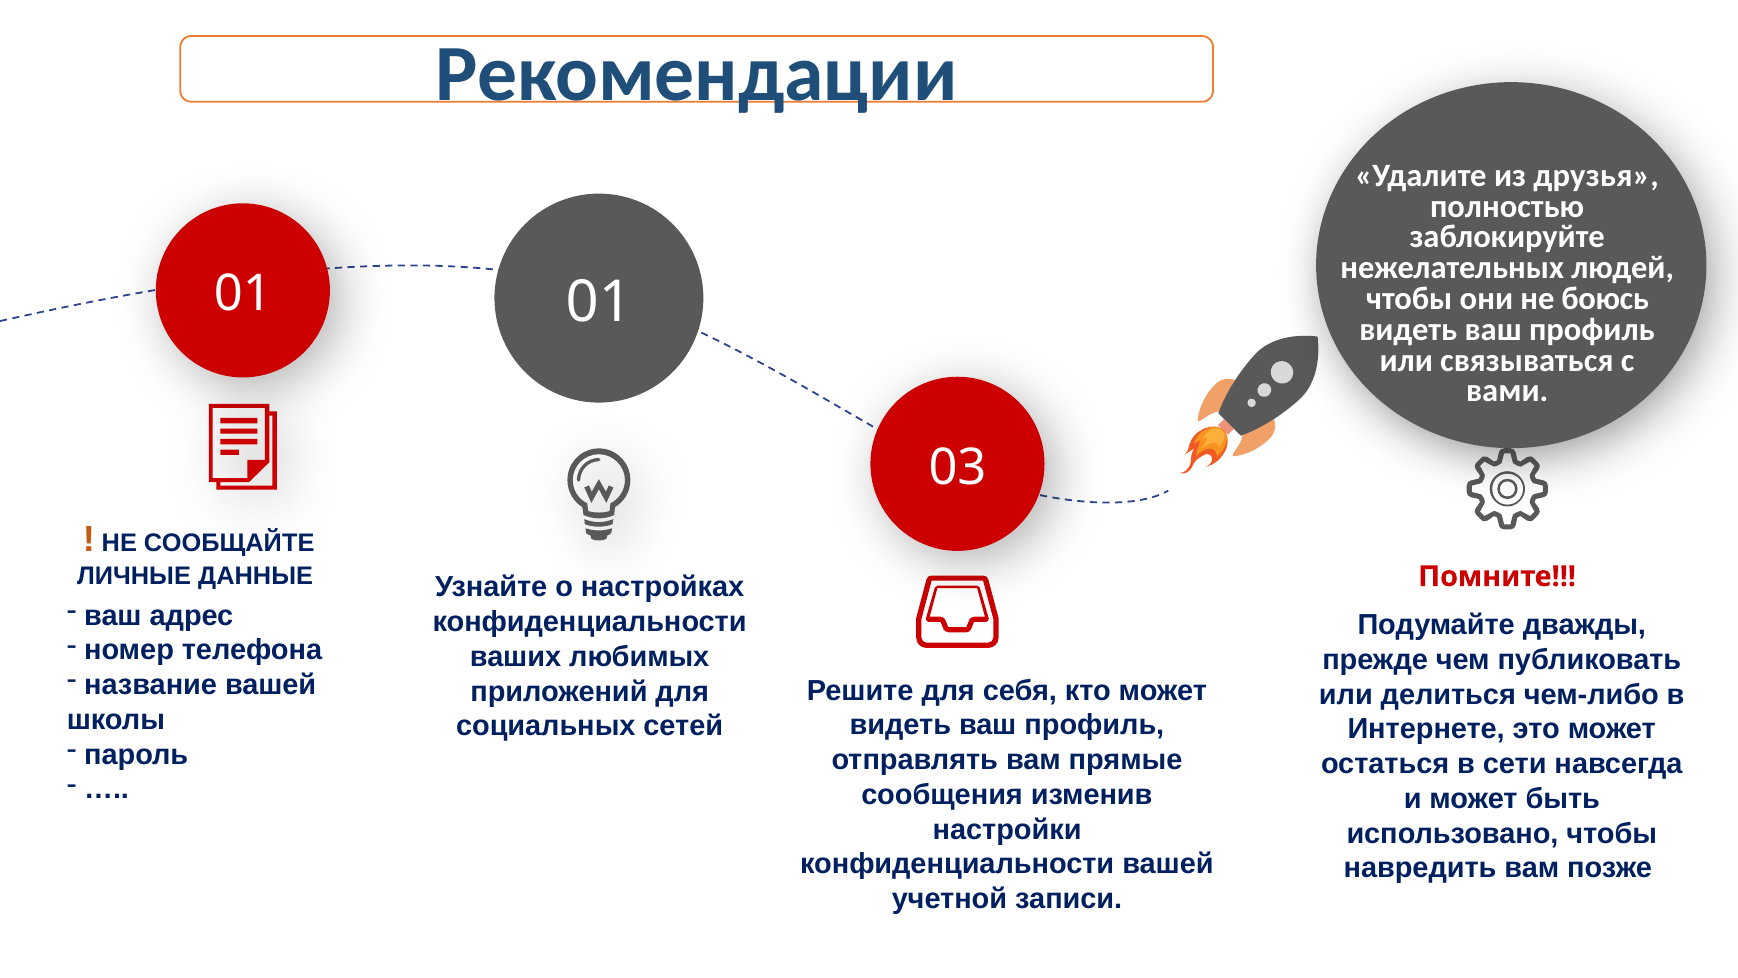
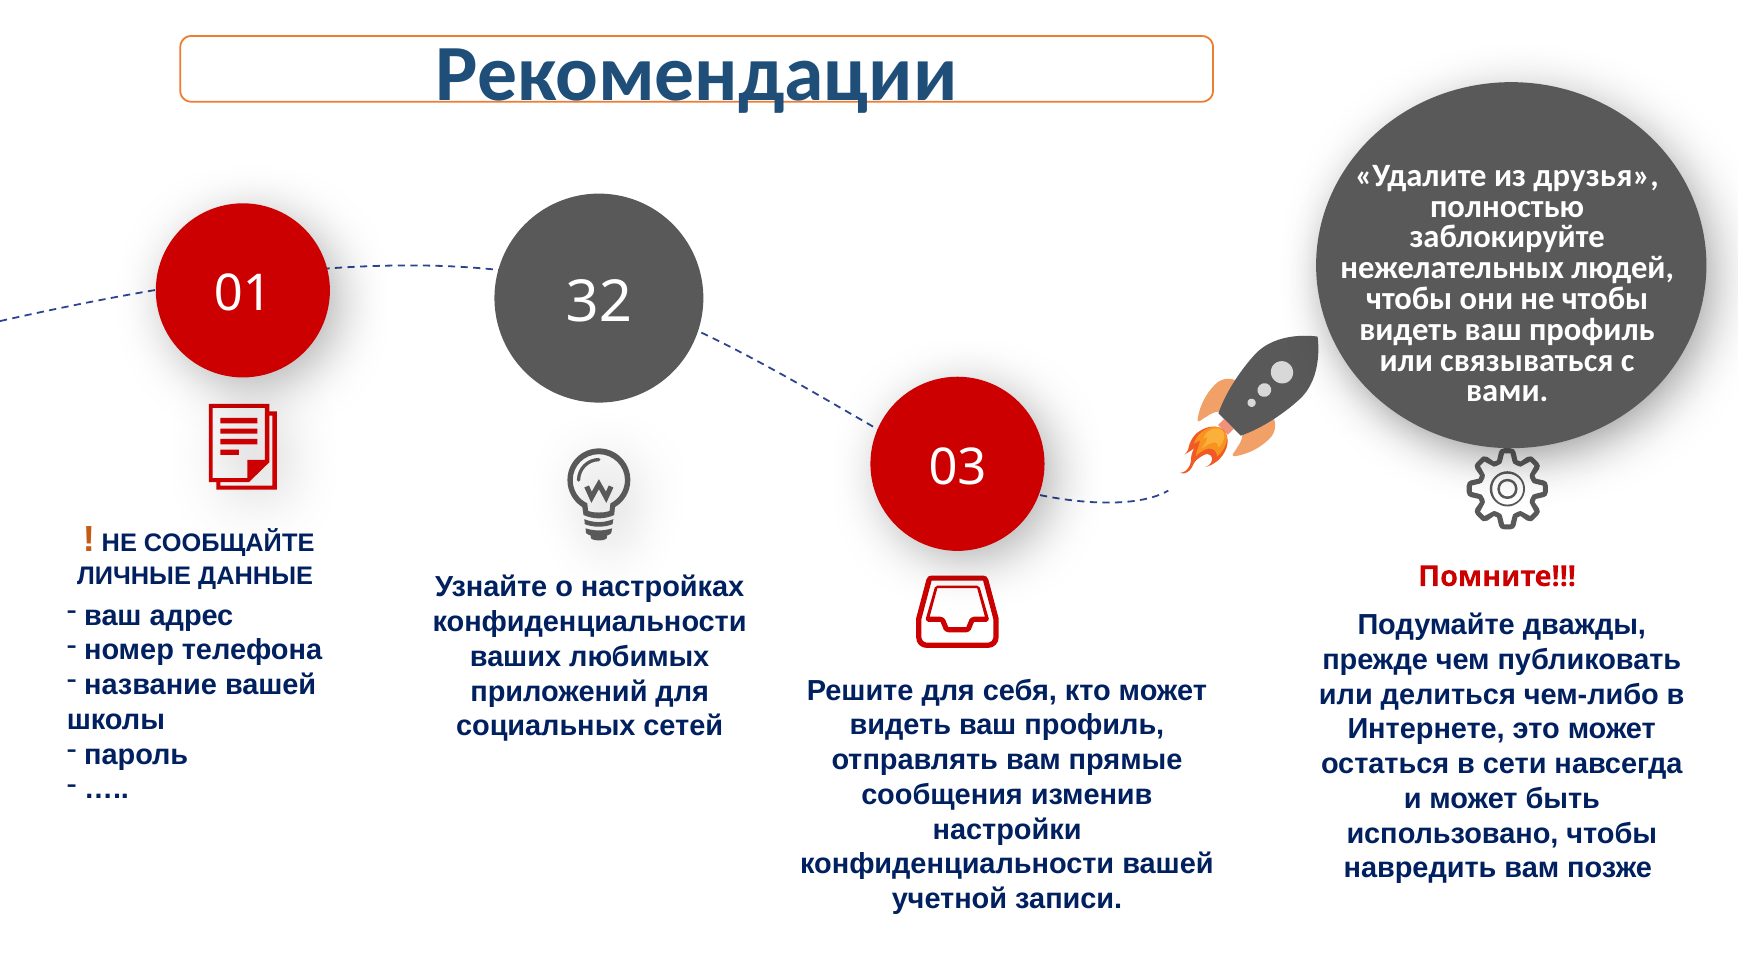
01 01: 01 -> 32
не боюсь: боюсь -> чтобы
